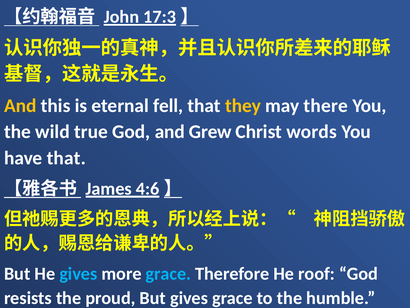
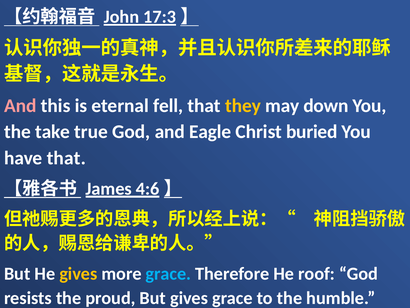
And at (20, 106) colour: yellow -> pink
there: there -> down
wild: wild -> take
Grew: Grew -> Eagle
words: words -> buried
gives at (78, 273) colour: light blue -> yellow
